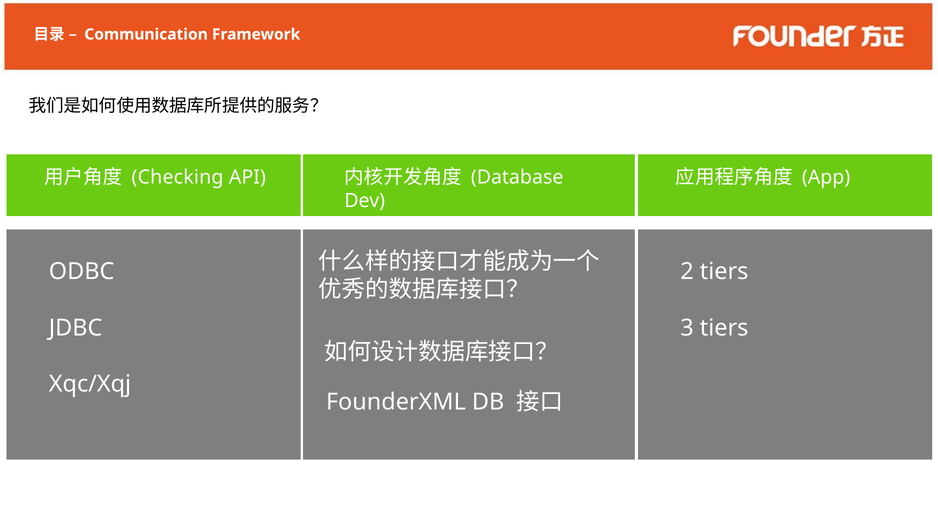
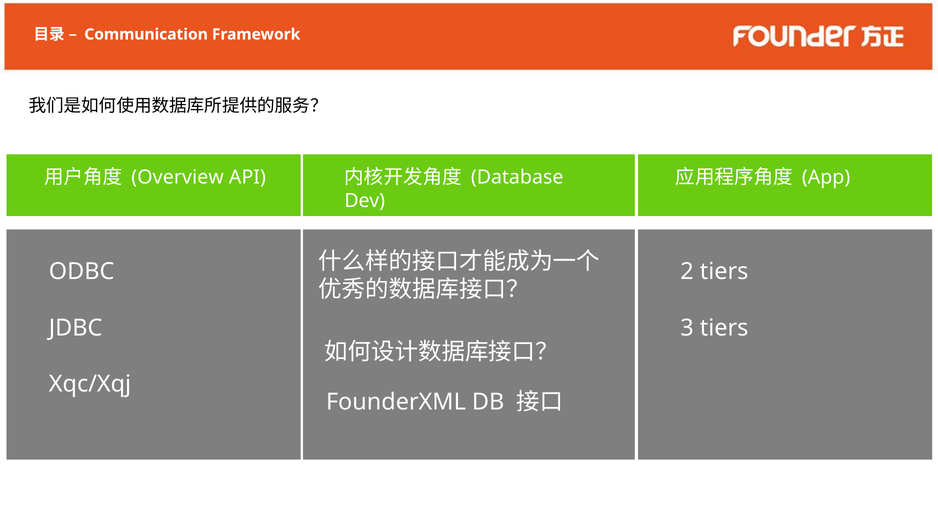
Checking: Checking -> Overview
